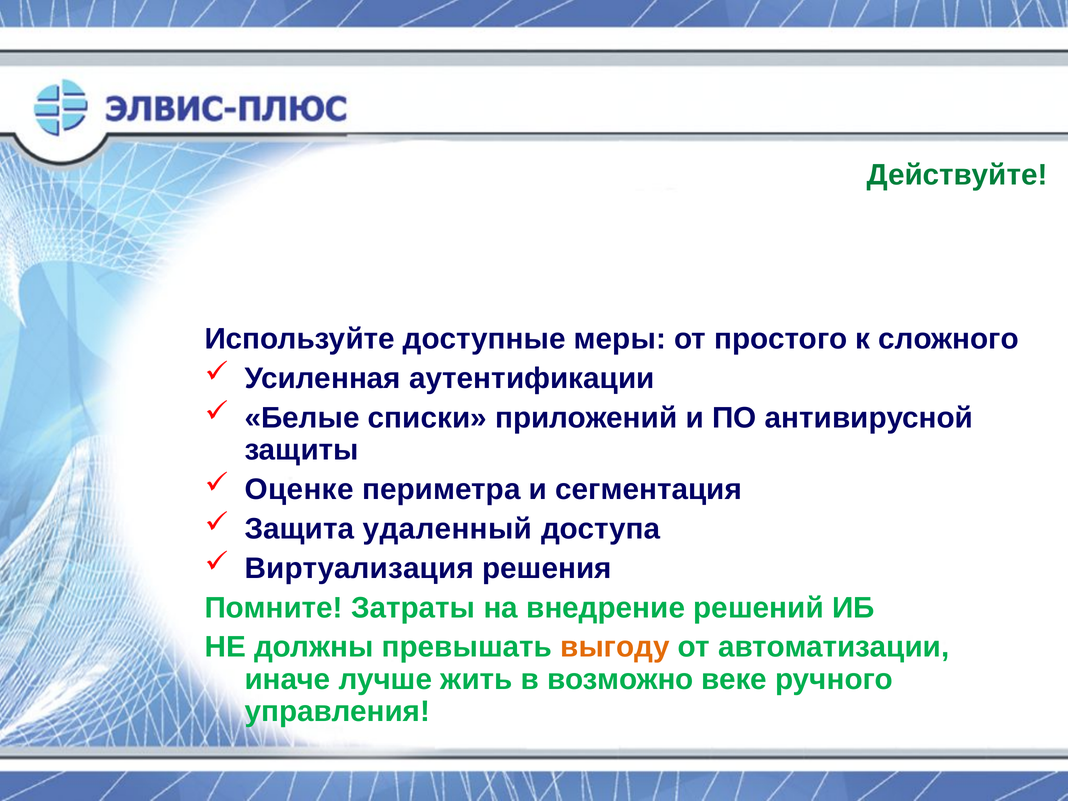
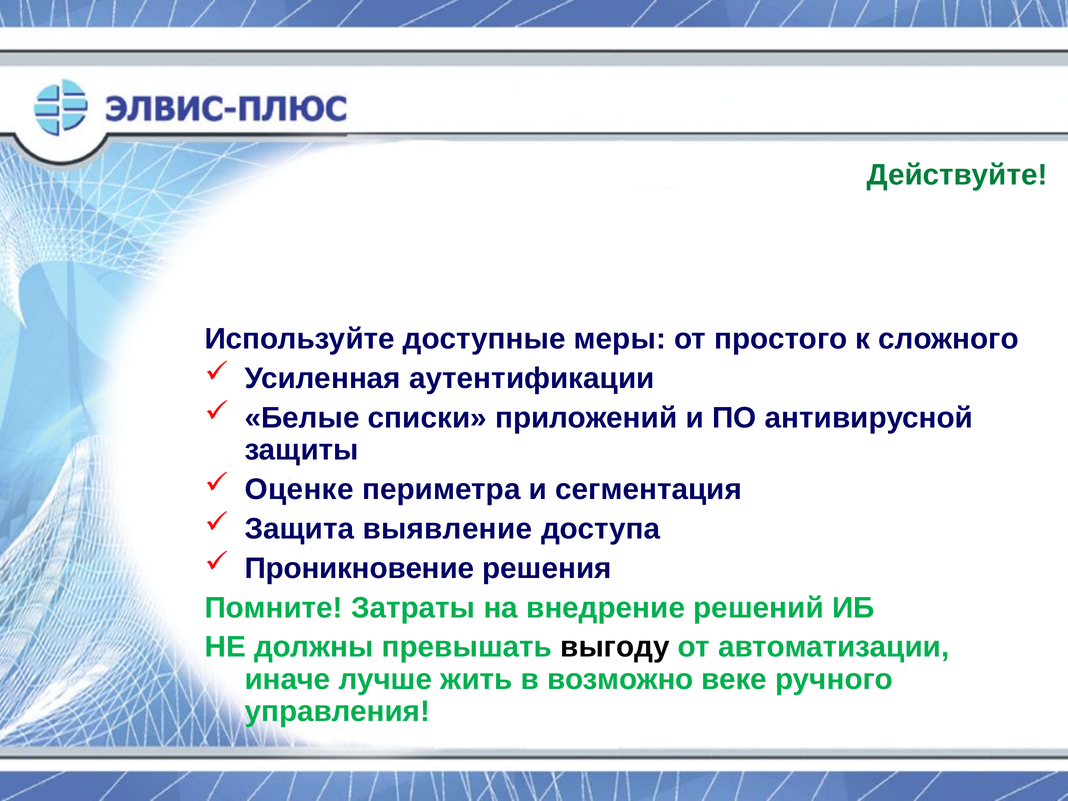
удаленный: удаленный -> выявление
Виртуализация: Виртуализация -> Проникновение
выгоду colour: orange -> black
